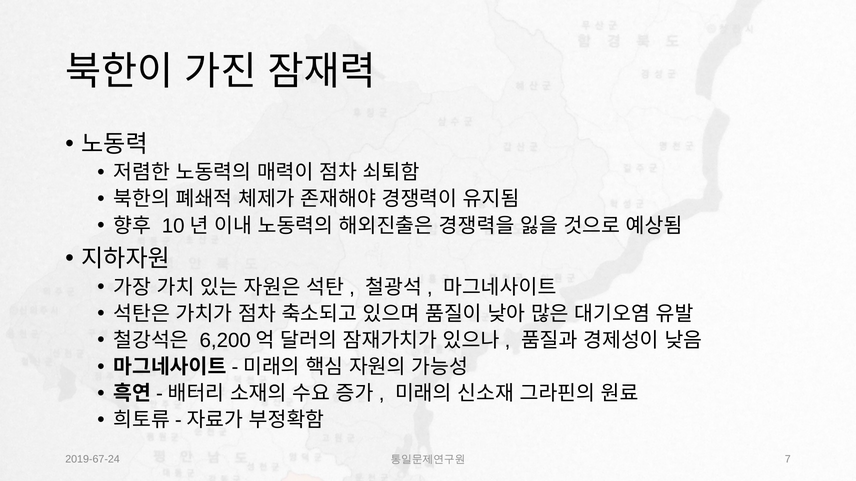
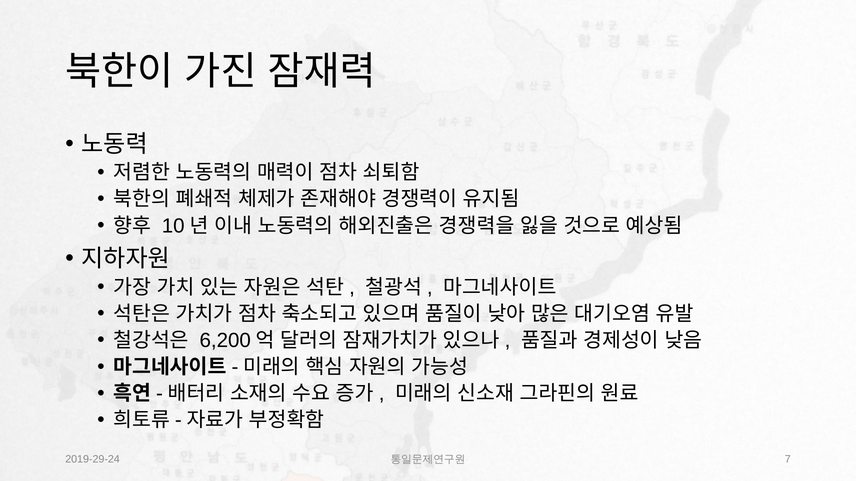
2019-67-24: 2019-67-24 -> 2019-29-24
